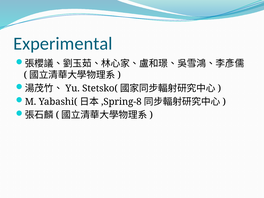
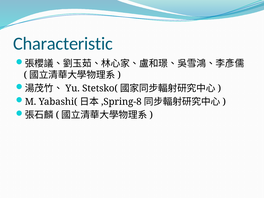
Experimental: Experimental -> Characteristic
